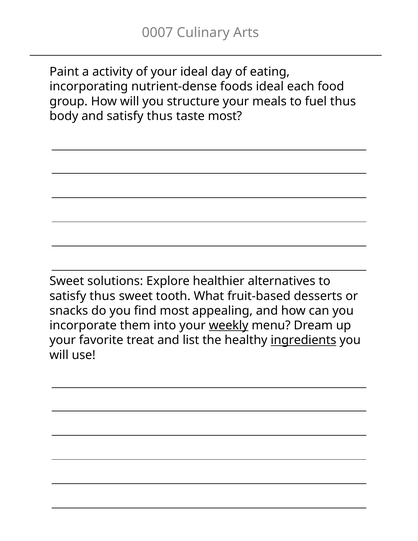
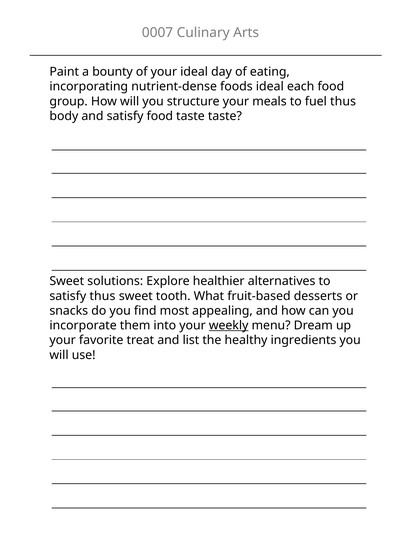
activity: activity -> bounty
and satisfy thus: thus -> food
taste most: most -> taste
ingredients underline: present -> none
